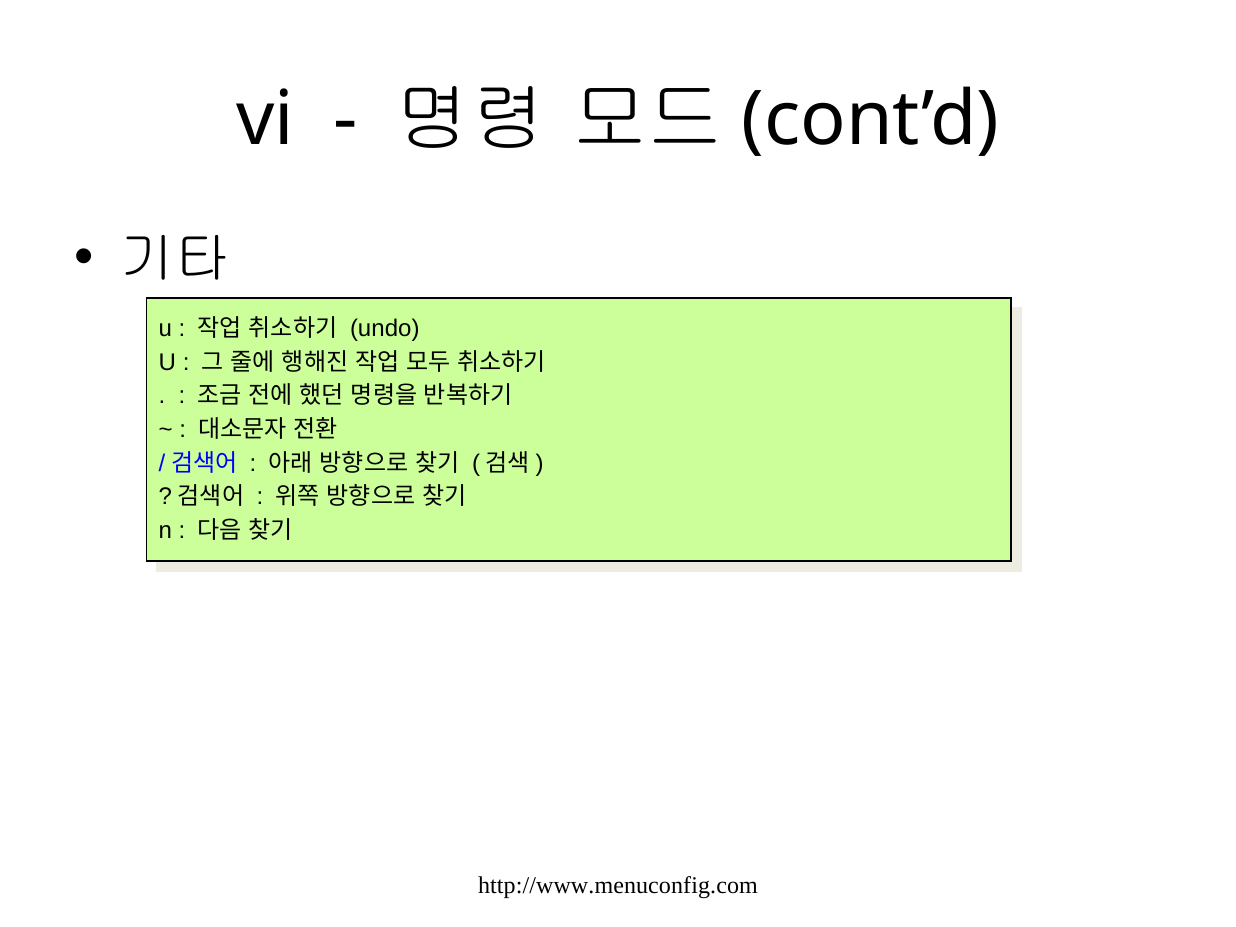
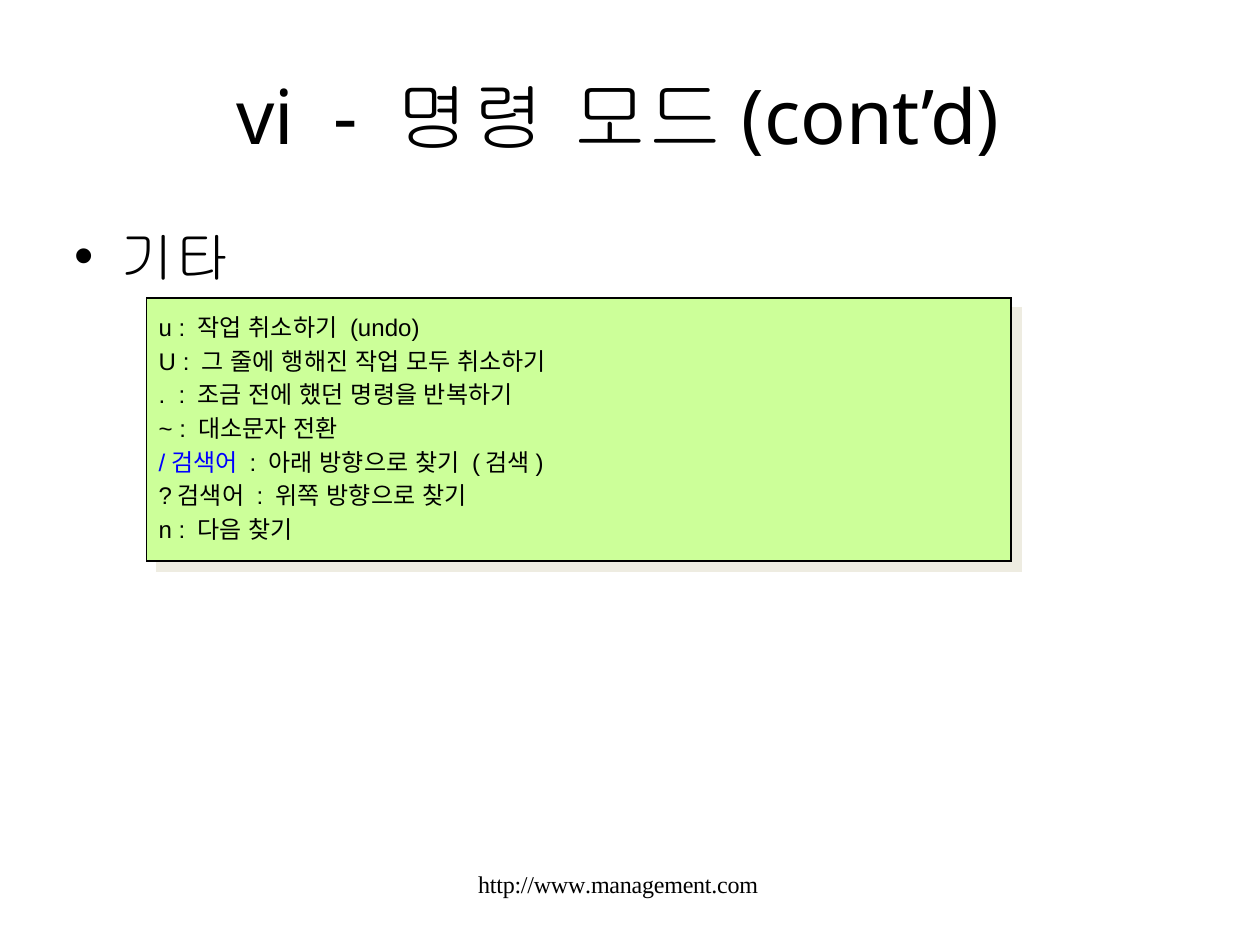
http://www.menuconfig.com: http://www.menuconfig.com -> http://www.management.com
